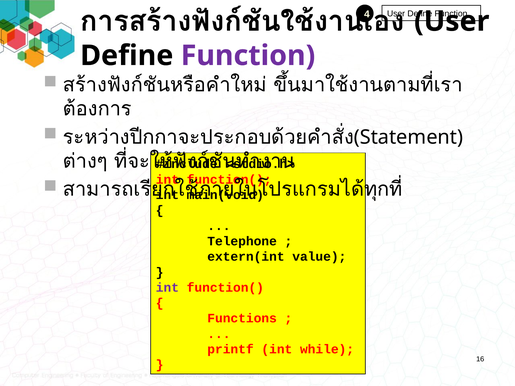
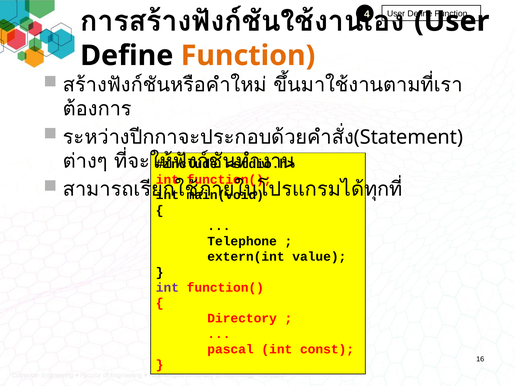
Function at (248, 56) colour: purple -> orange
Functions: Functions -> Directory
printf: printf -> pascal
while: while -> const
